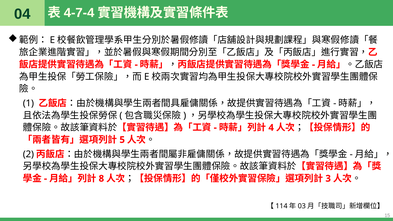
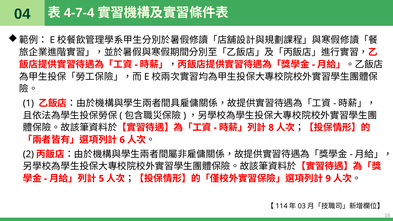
4: 4 -> 8
5: 5 -> 6
8: 8 -> 5
3: 3 -> 9
